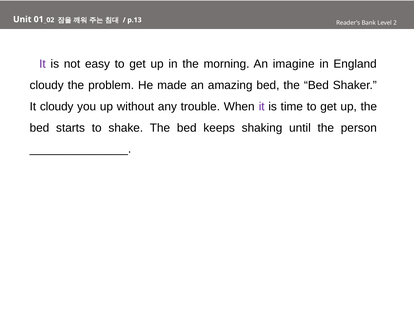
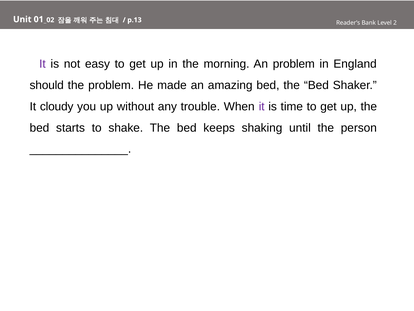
An imagine: imagine -> problem
cloudy at (47, 85): cloudy -> should
